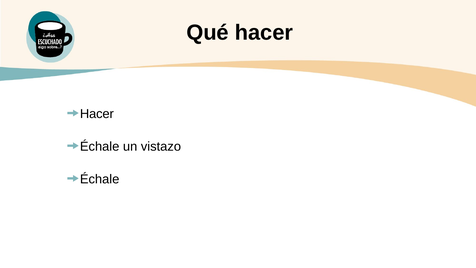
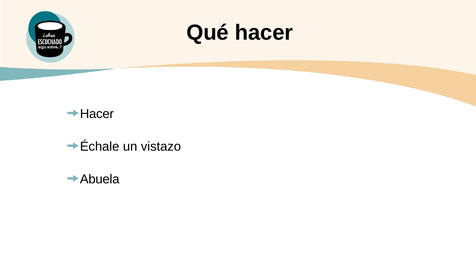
Échale at (100, 179): Échale -> Abuela
